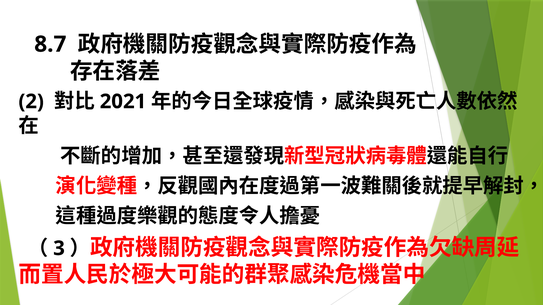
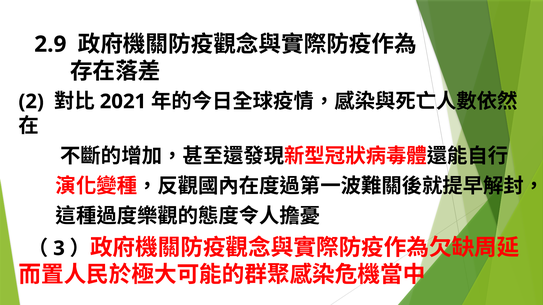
8.7: 8.7 -> 2.9
